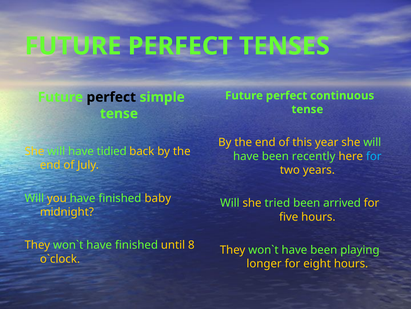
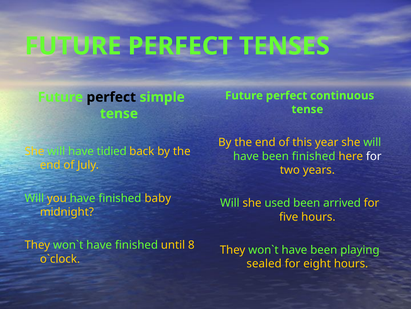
been recently: recently -> finished
for at (374, 156) colour: light blue -> white
tried: tried -> used
longer: longer -> sealed
